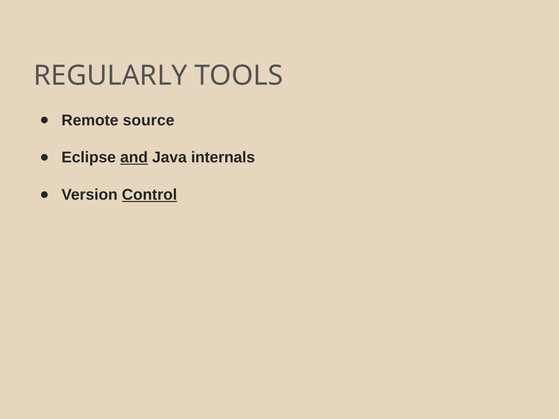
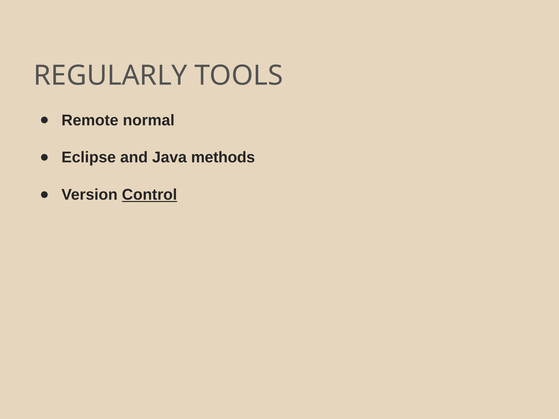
source: source -> normal
and underline: present -> none
internals: internals -> methods
